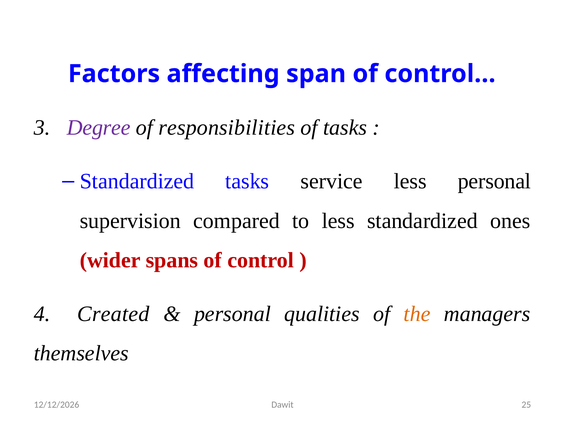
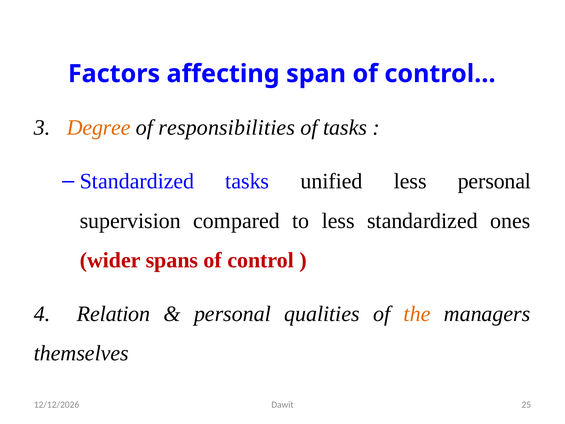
Degree colour: purple -> orange
service: service -> unified
Created: Created -> Relation
